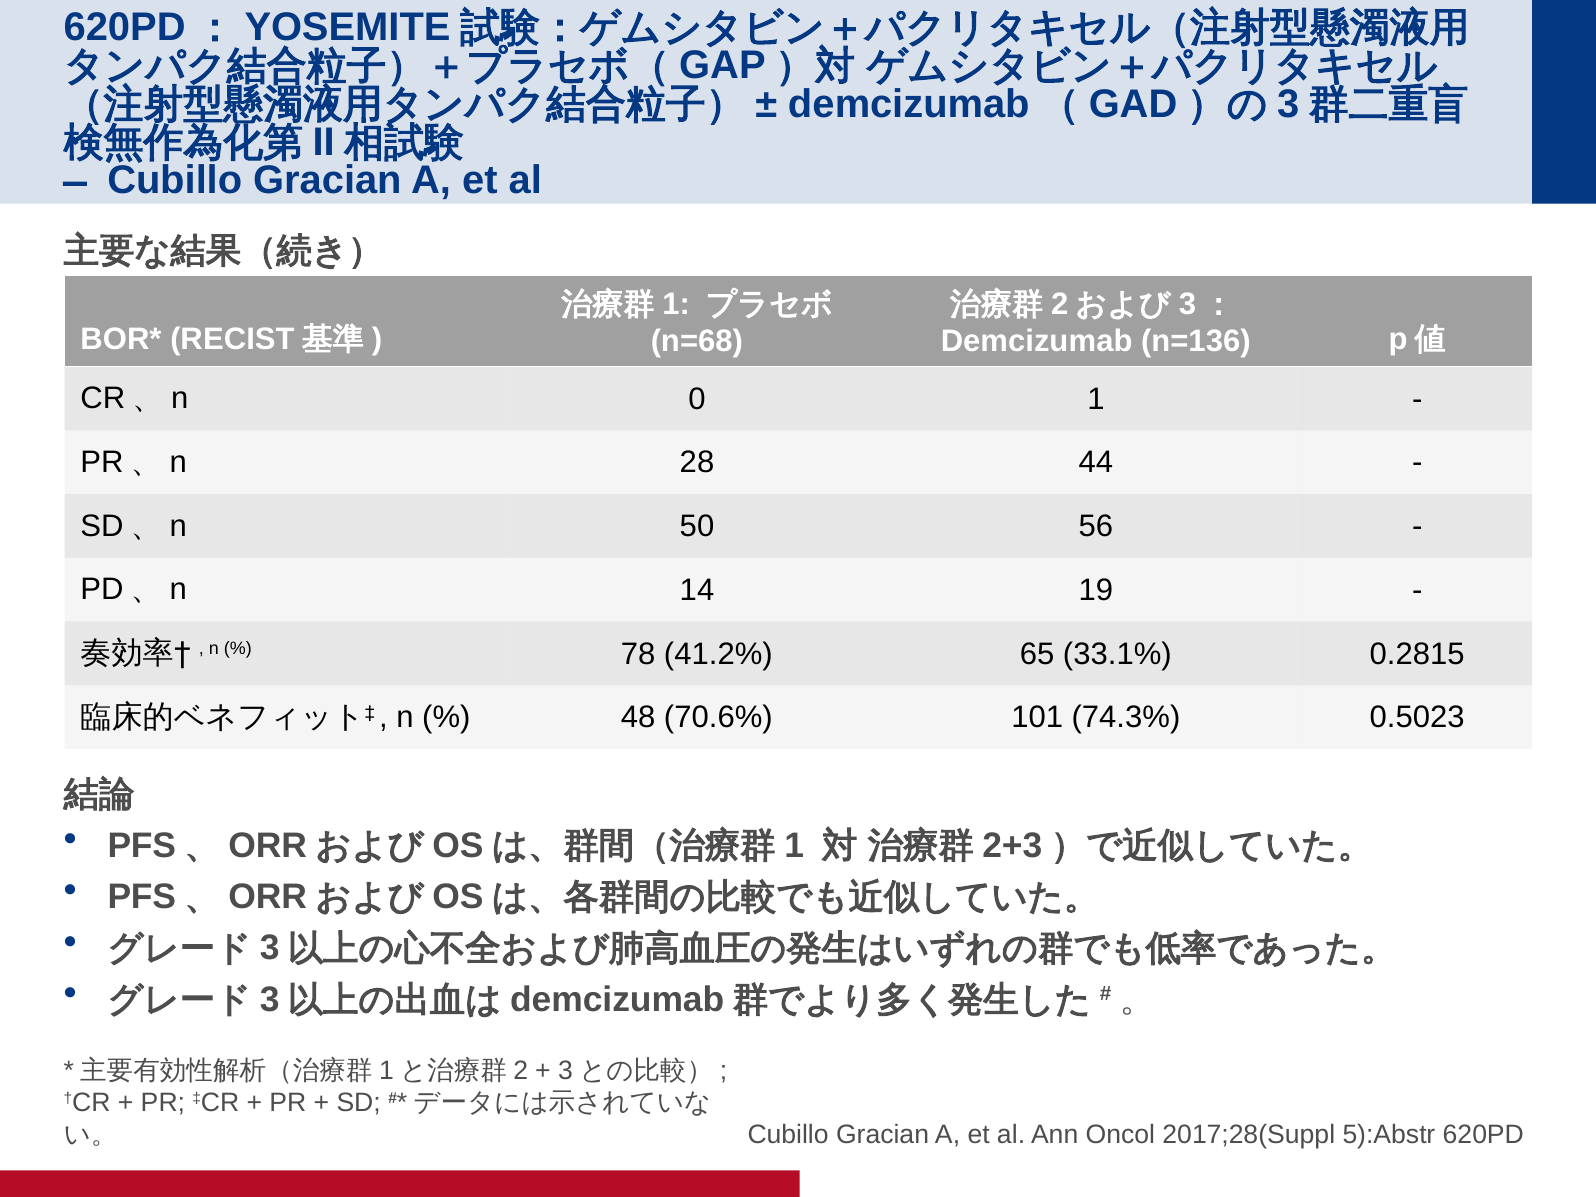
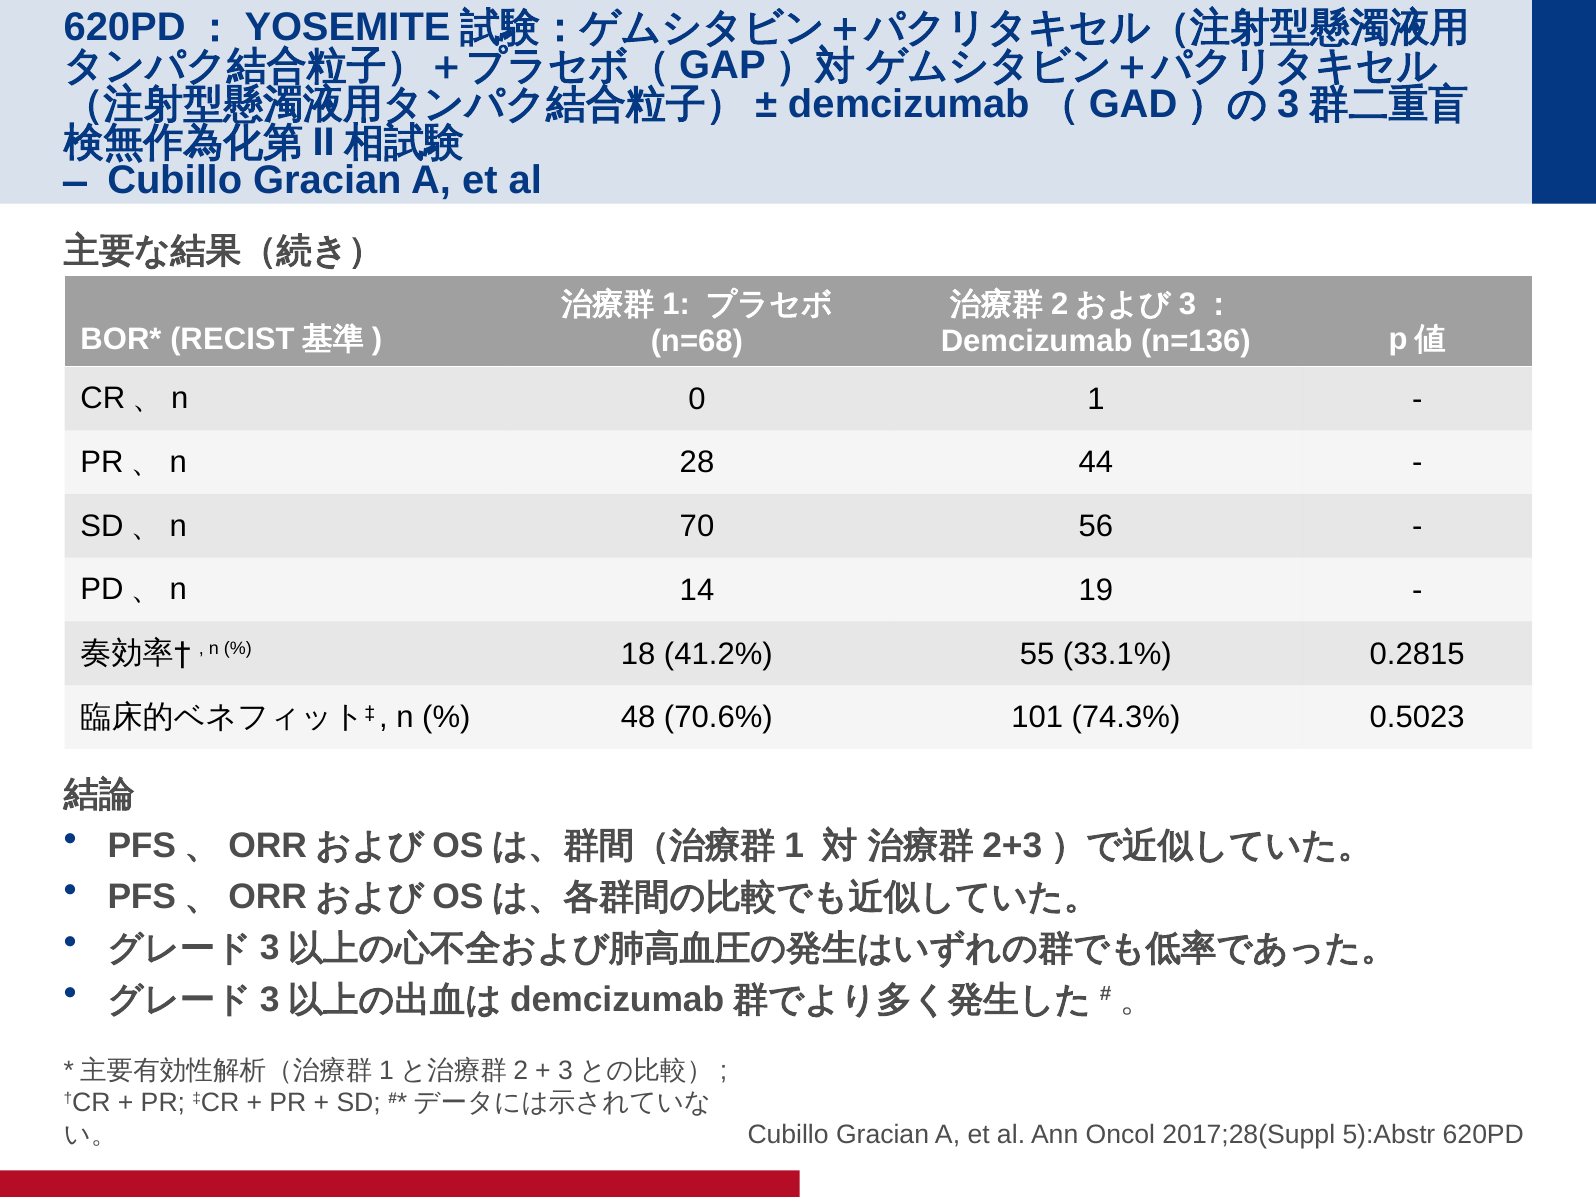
50: 50 -> 70
78: 78 -> 18
65: 65 -> 55
